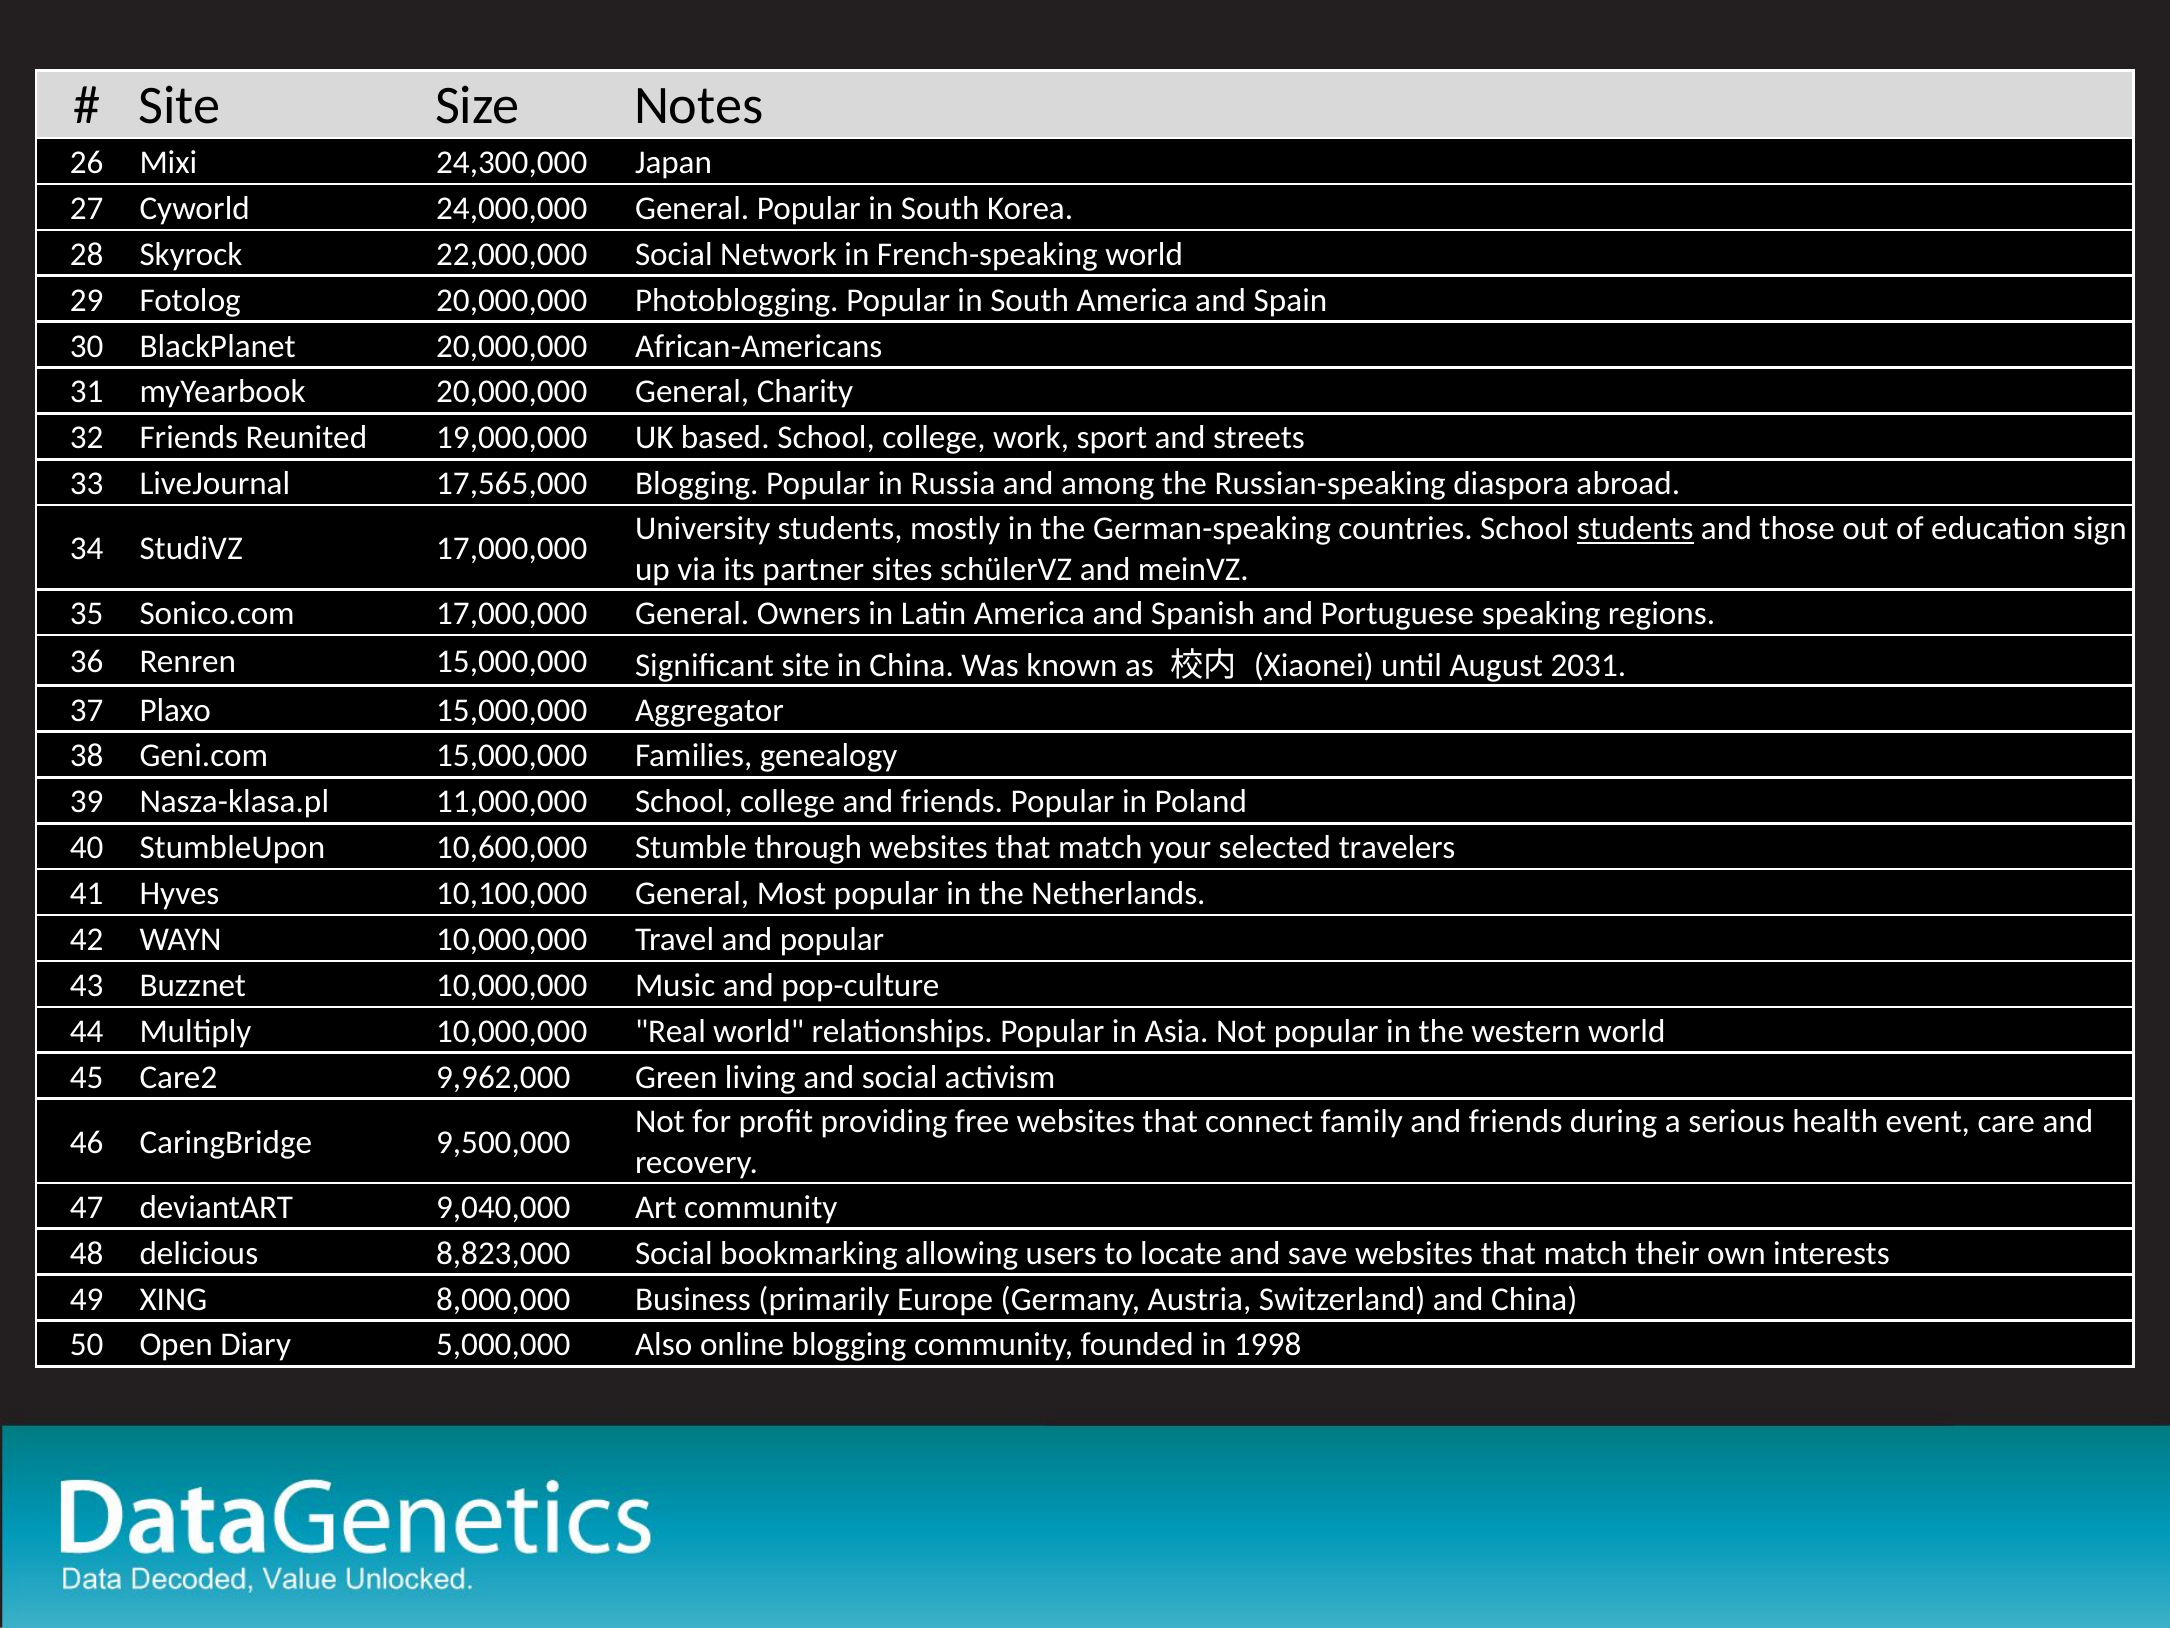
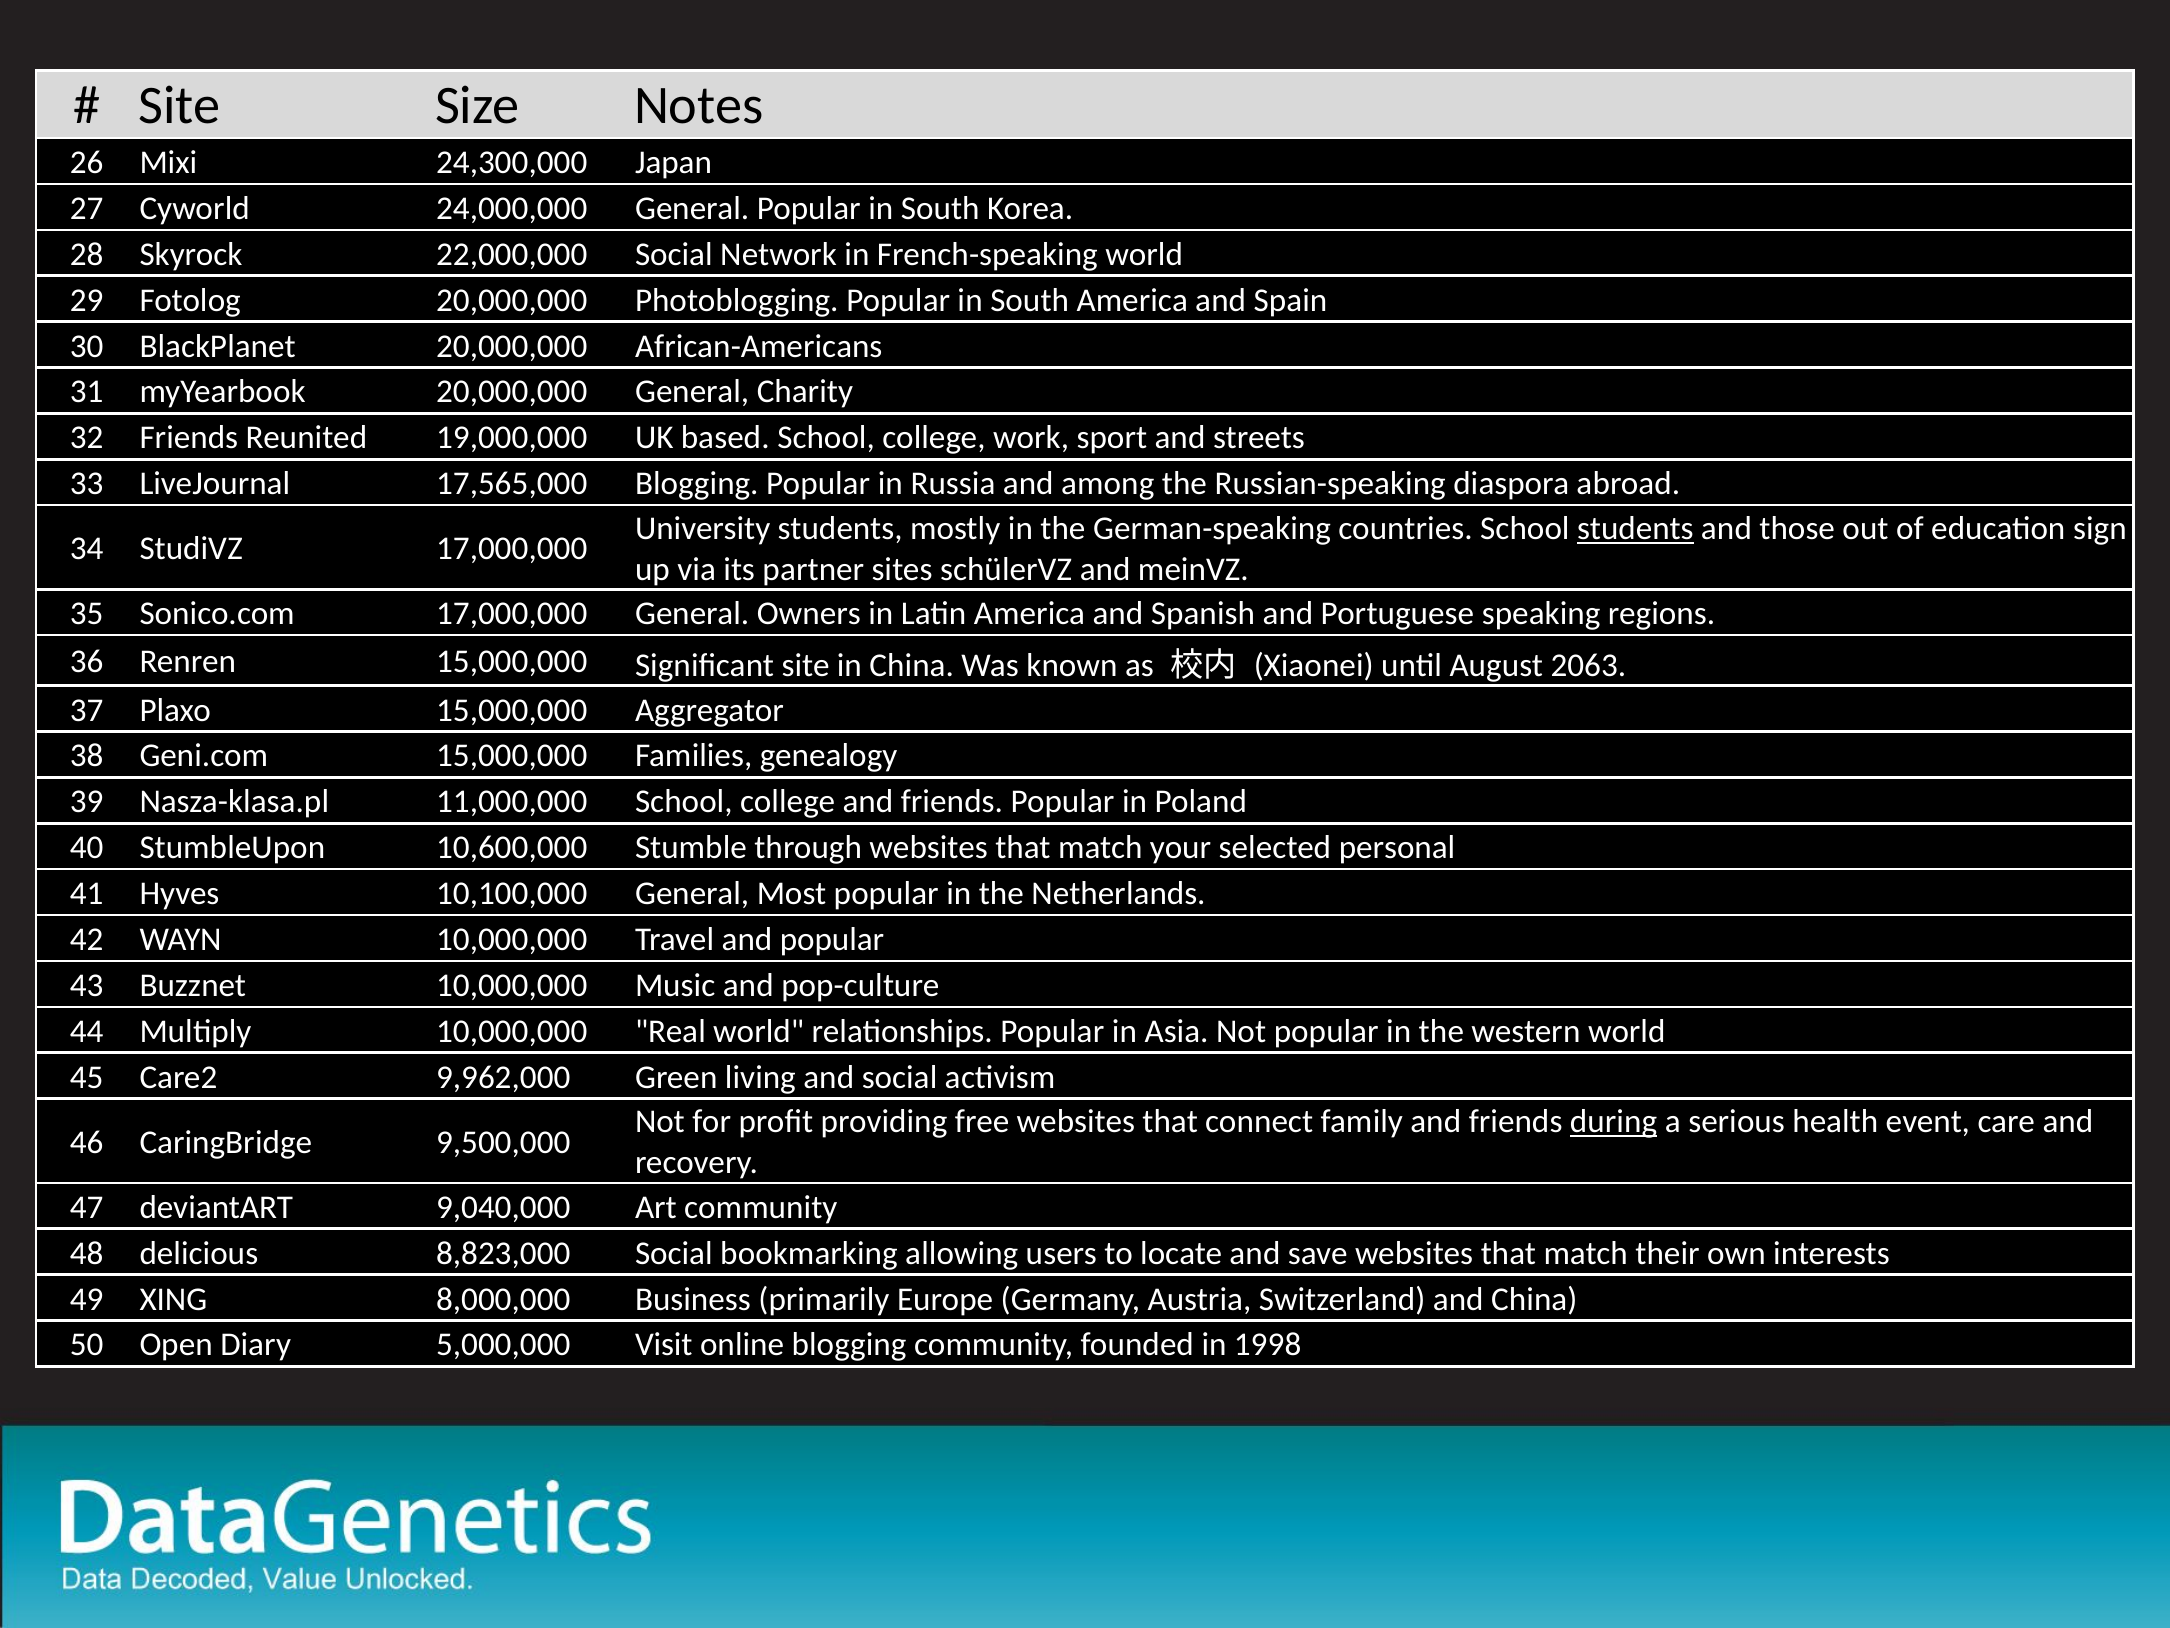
2031: 2031 -> 2063
travelers: travelers -> personal
during underline: none -> present
Also: Also -> Visit
